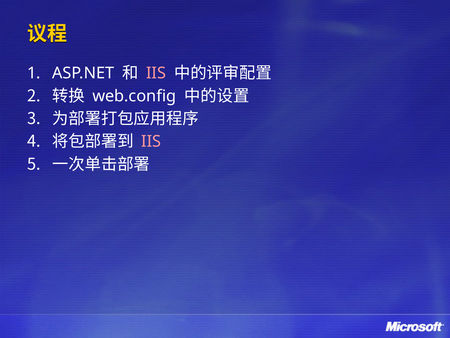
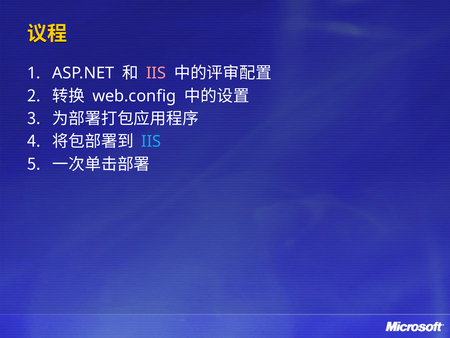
IIS at (151, 141) colour: pink -> light blue
